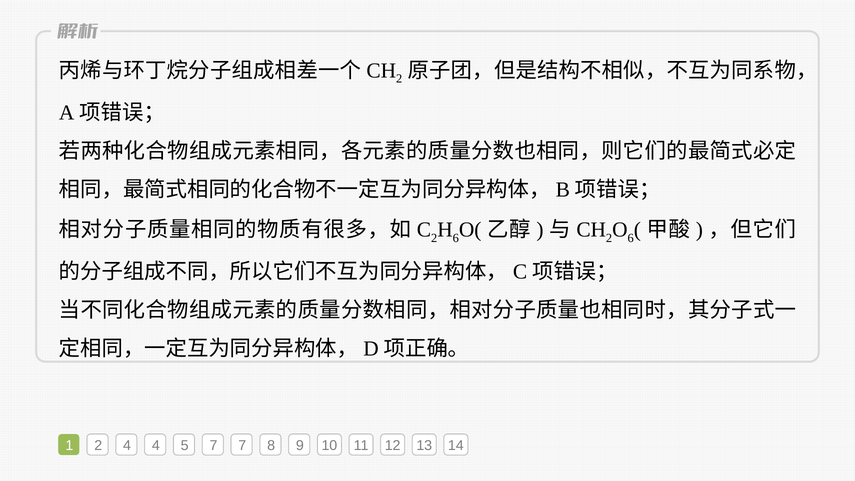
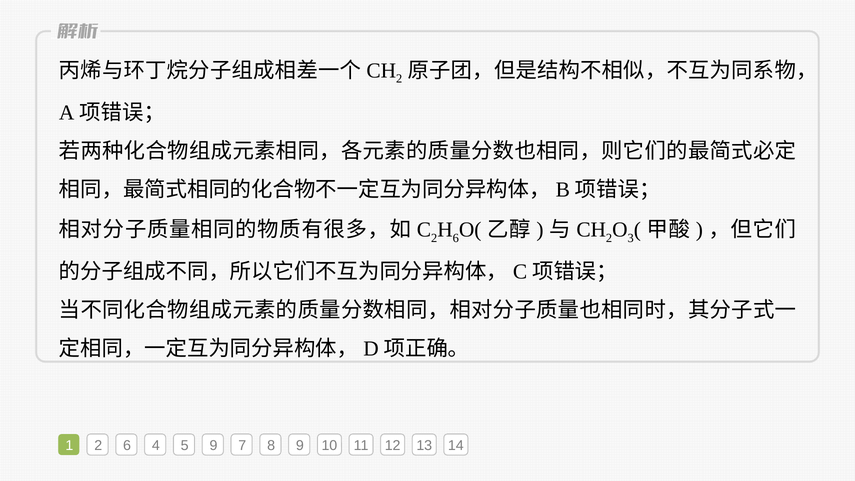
6 at (631, 238): 6 -> 3
2 4: 4 -> 6
5 7: 7 -> 9
